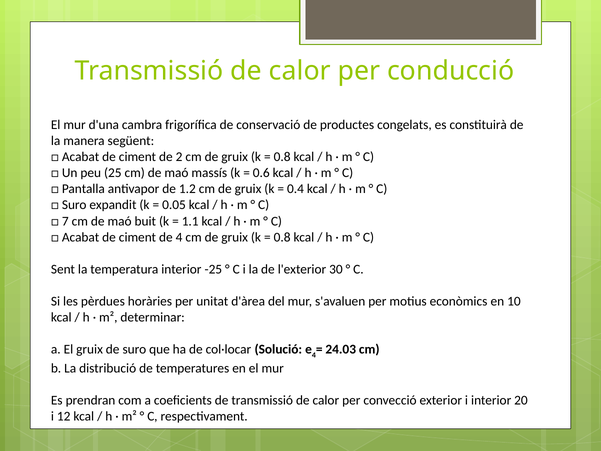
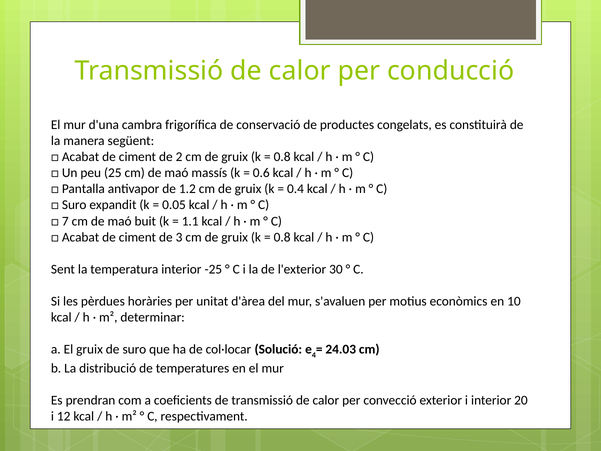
de 4: 4 -> 3
